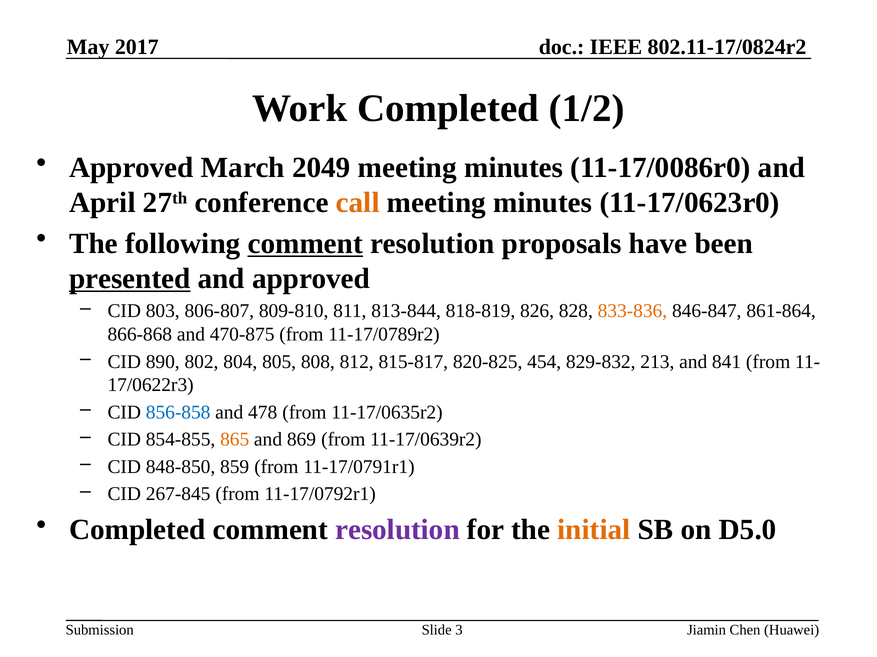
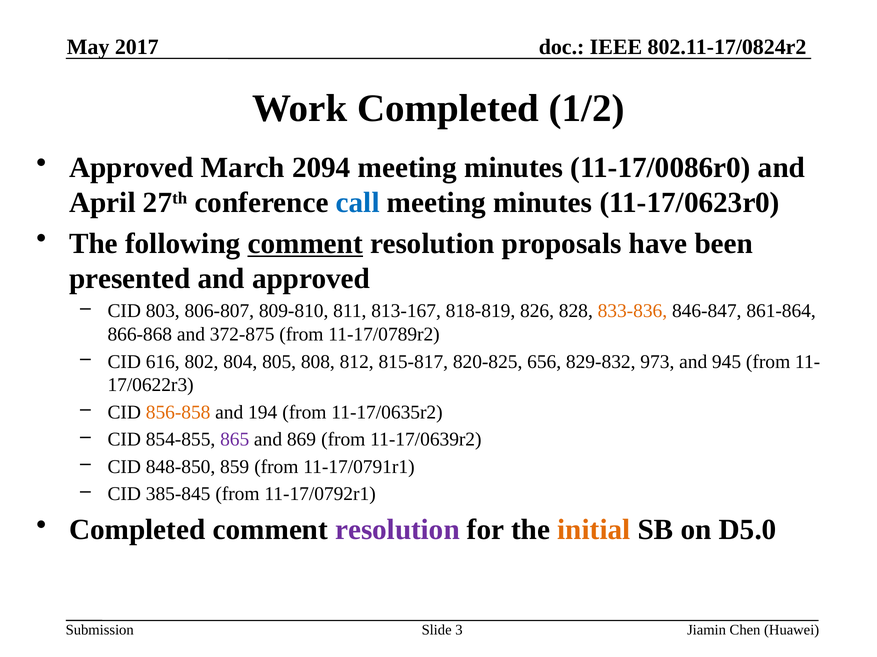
2049: 2049 -> 2094
call colour: orange -> blue
presented underline: present -> none
813-844: 813-844 -> 813-167
470-875: 470-875 -> 372-875
890: 890 -> 616
454: 454 -> 656
213: 213 -> 973
841: 841 -> 945
856-858 colour: blue -> orange
478: 478 -> 194
865 colour: orange -> purple
267-845: 267-845 -> 385-845
